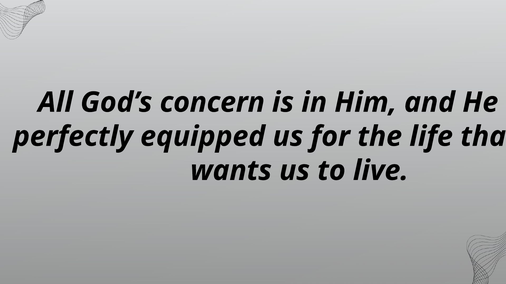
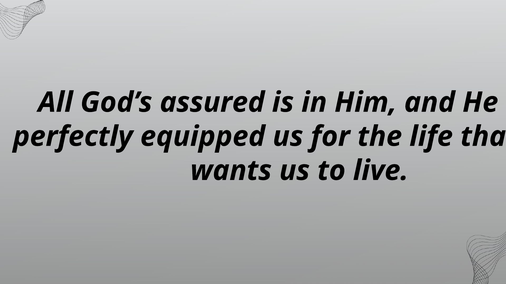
concern: concern -> assured
